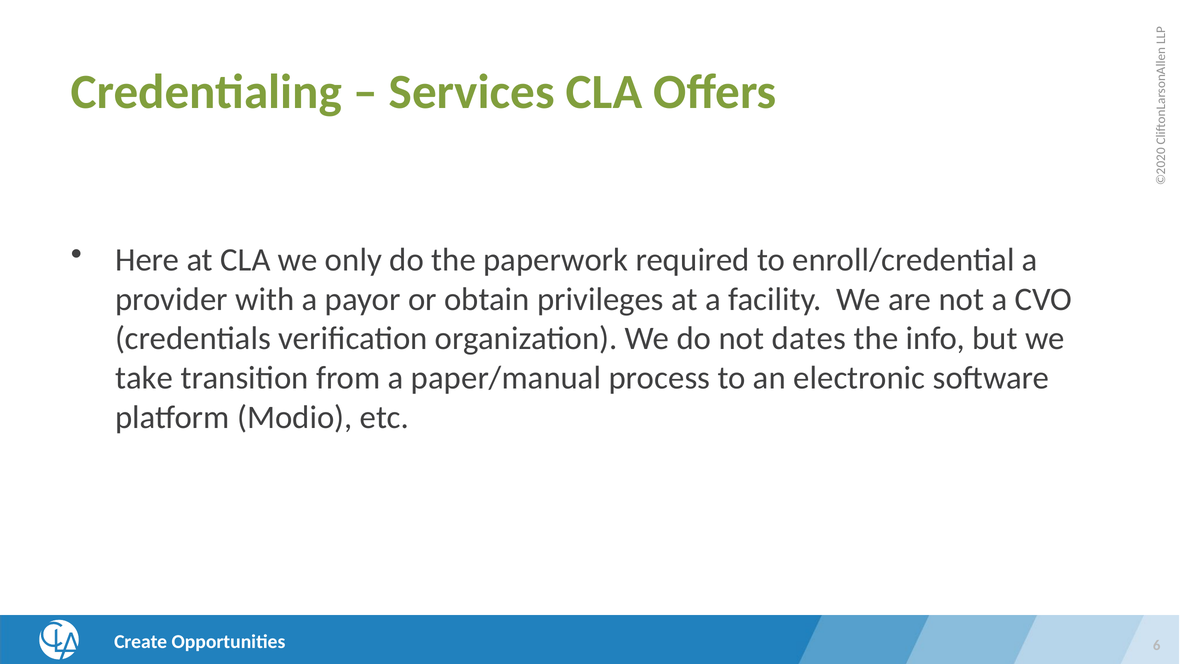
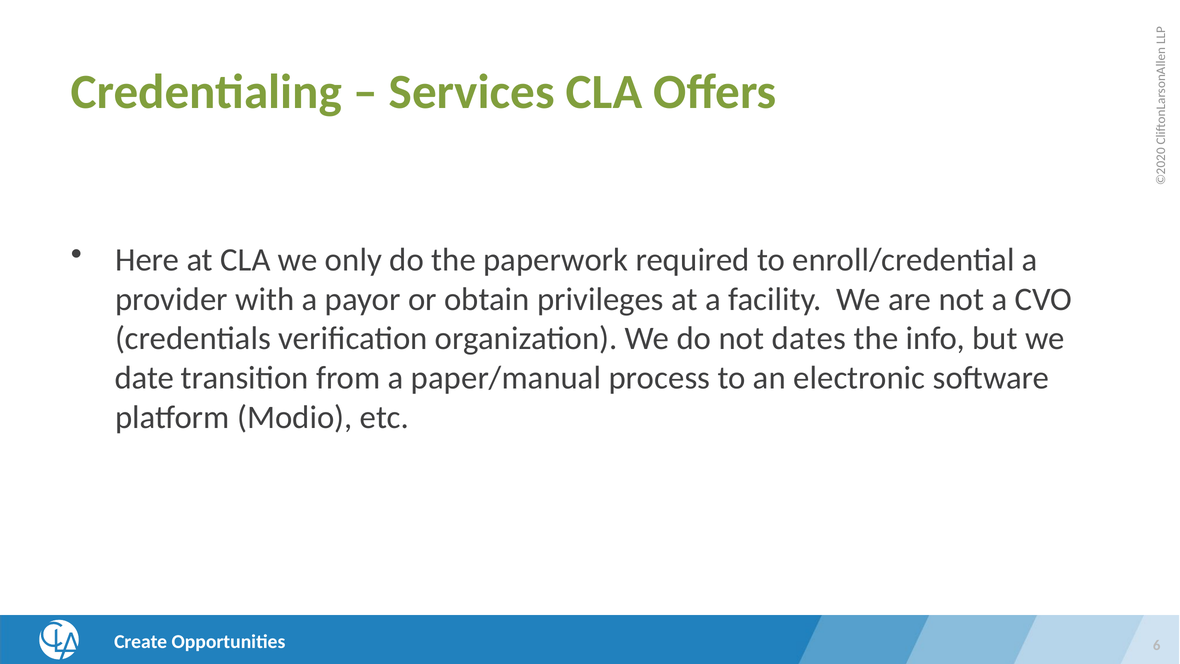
take: take -> date
